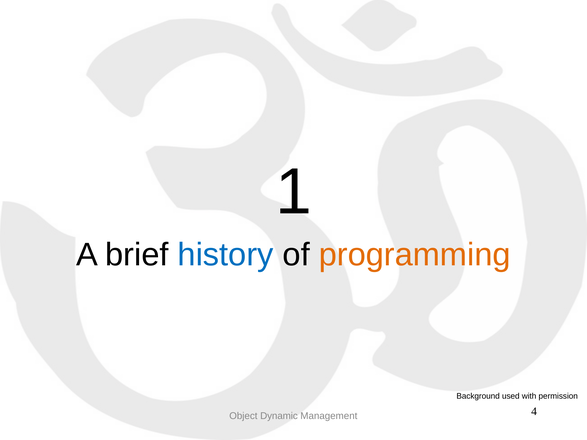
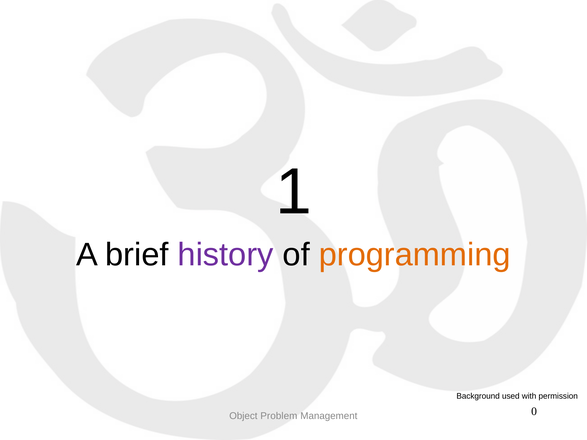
history colour: blue -> purple
Dynamic: Dynamic -> Problem
4: 4 -> 0
